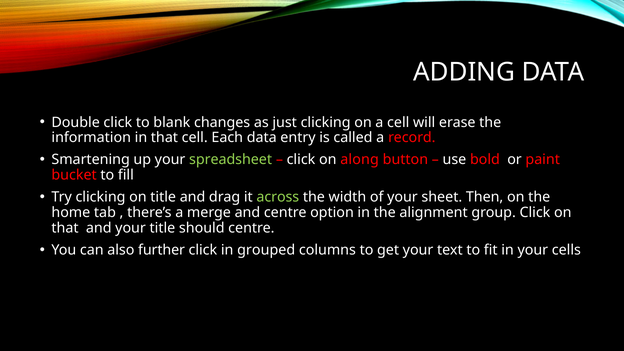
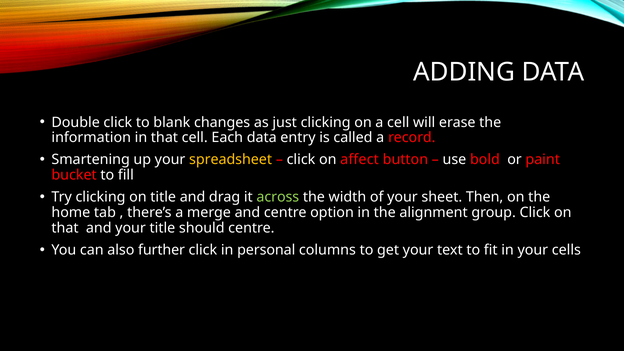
spreadsheet colour: light green -> yellow
along: along -> affect
grouped: grouped -> personal
